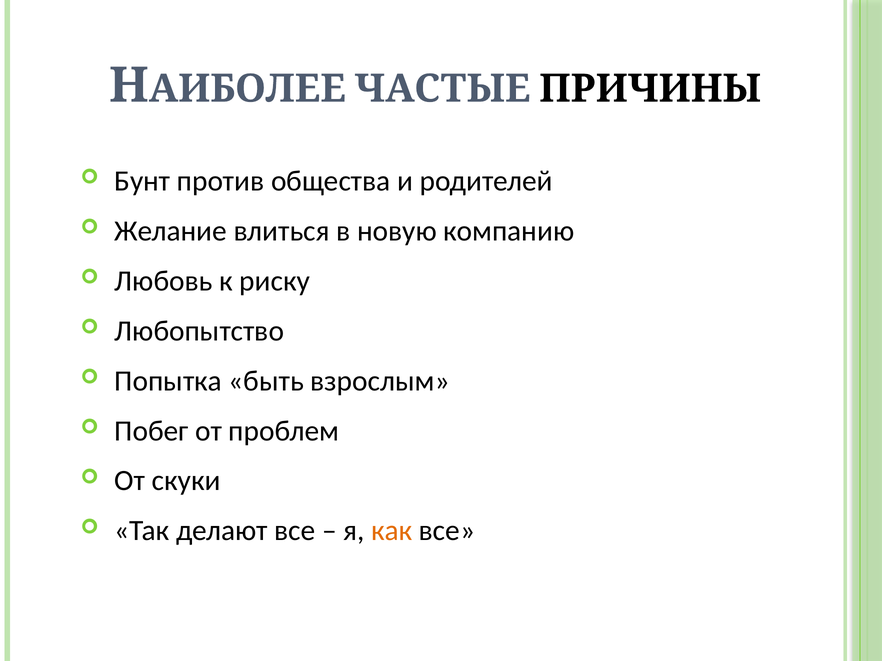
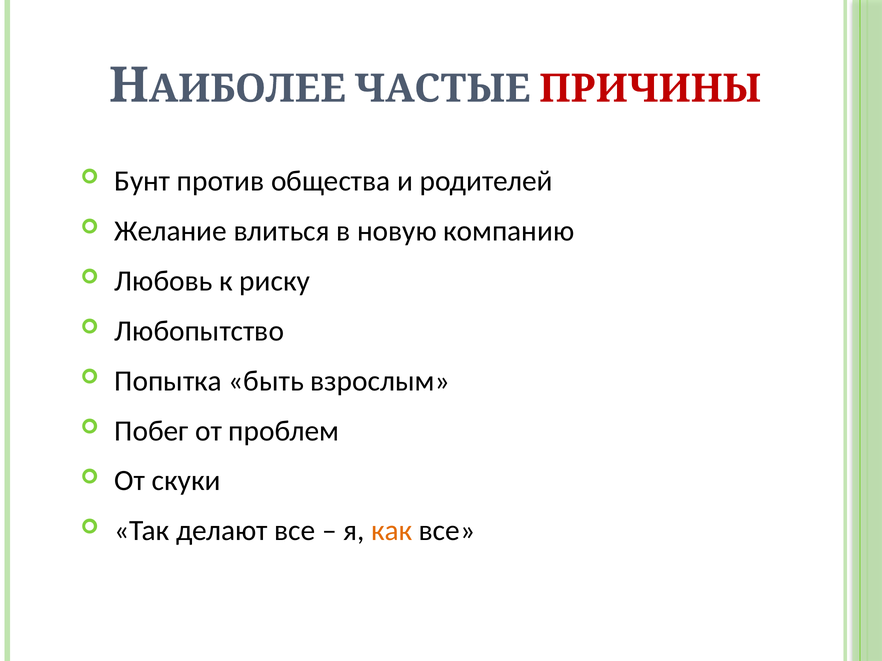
ПРИЧИНЫ colour: black -> red
